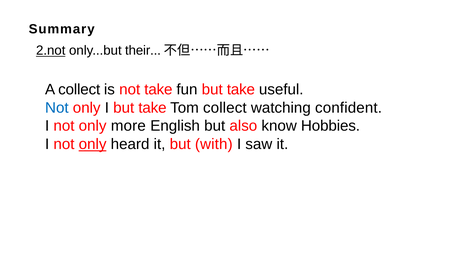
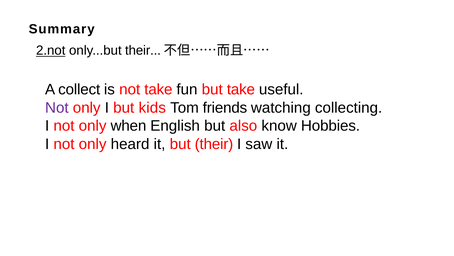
Not at (57, 108) colour: blue -> purple
I but take: take -> kids
Tom collect: collect -> friends
confident: confident -> collecting
more: more -> when
only at (93, 144) underline: present -> none
but with: with -> their
